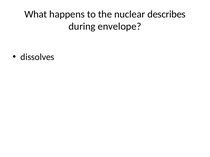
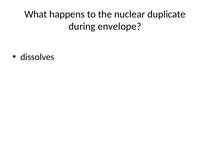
describes: describes -> duplicate
